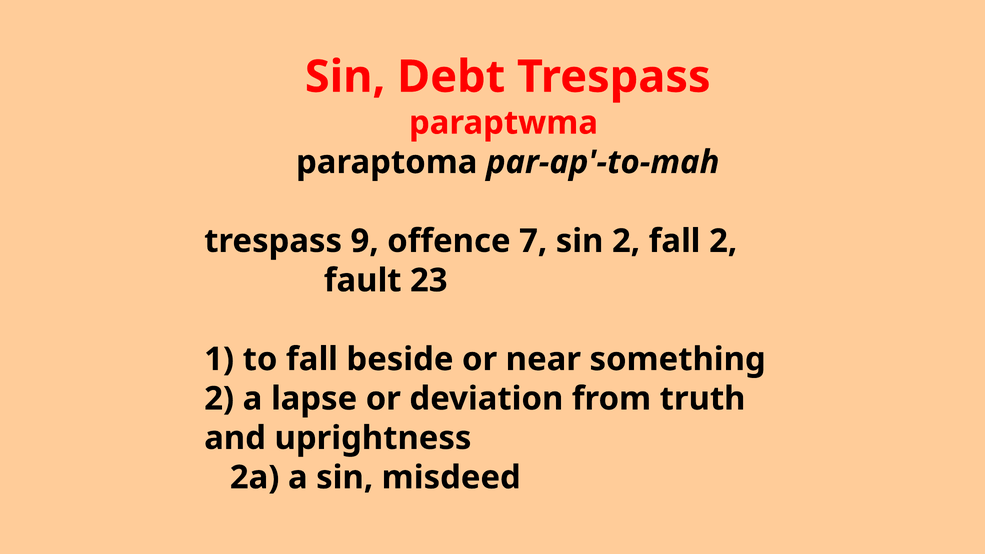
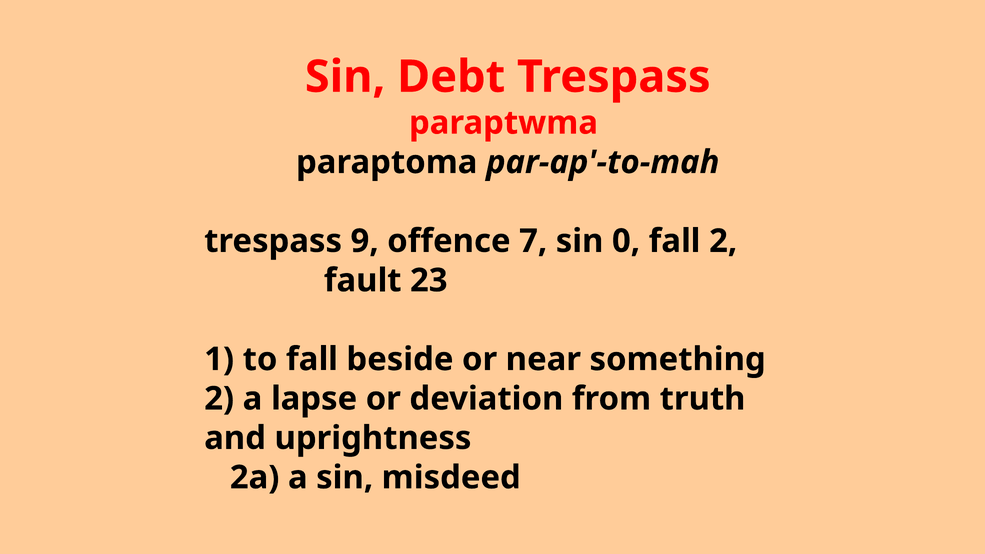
sin 2: 2 -> 0
